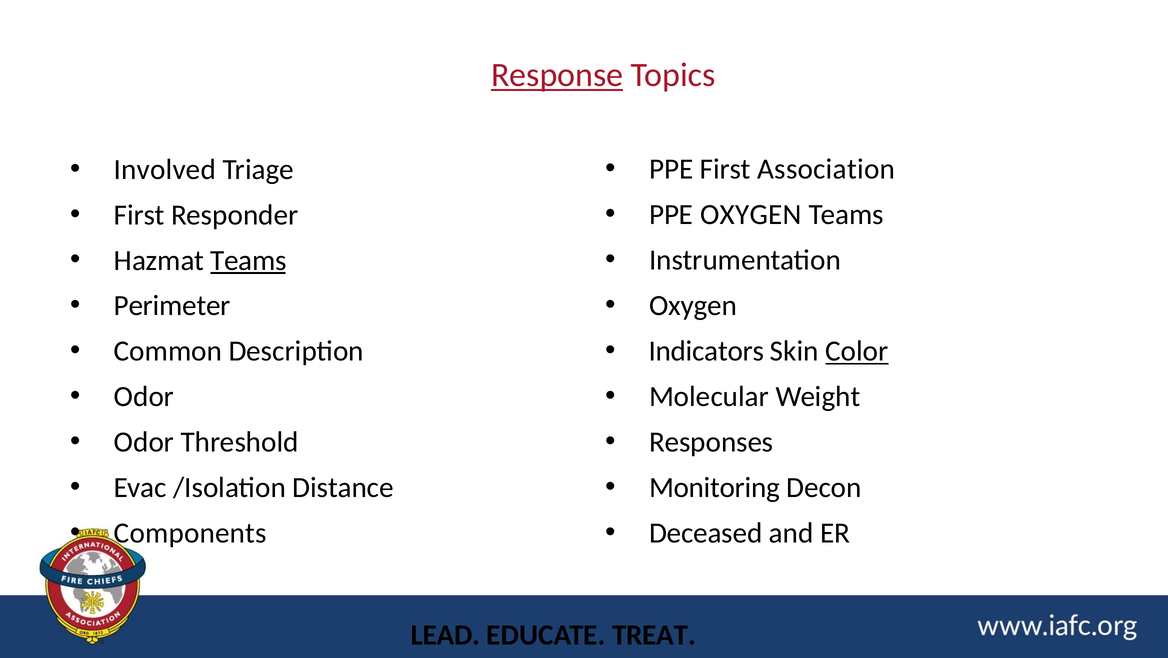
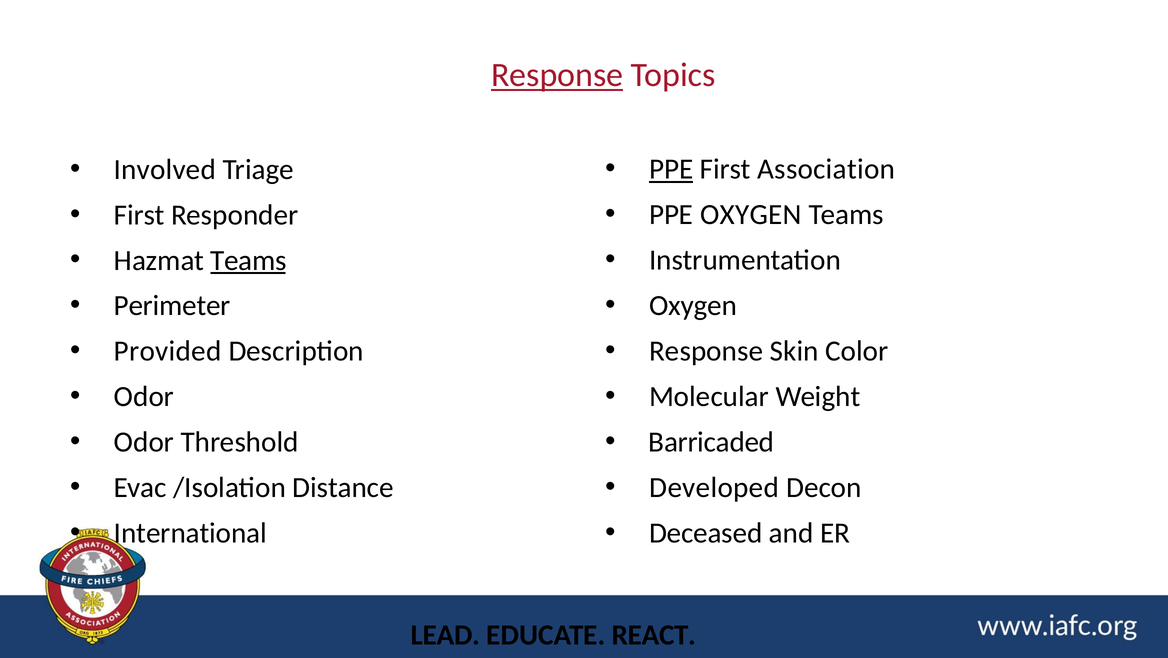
PPE at (671, 169) underline: none -> present
Indicators at (706, 351): Indicators -> Response
Color underline: present -> none
Common: Common -> Provided
Responses: Responses -> Barricaded
Monitoring: Monitoring -> Developed
Components: Components -> International
TREAT: TREAT -> REACT
